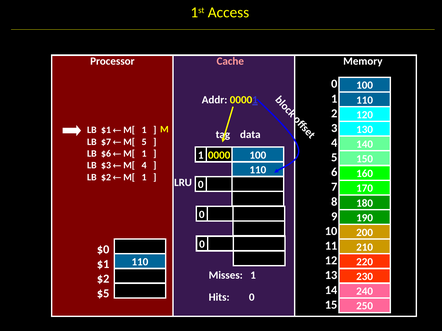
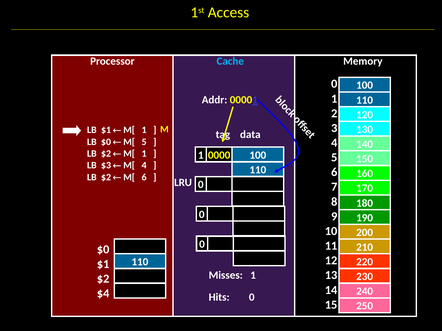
Cache colour: pink -> light blue
LB $7: $7 -> $0
$6 at (106, 154): $6 -> $2
1 at (144, 177): 1 -> 6
$5: $5 -> $4
